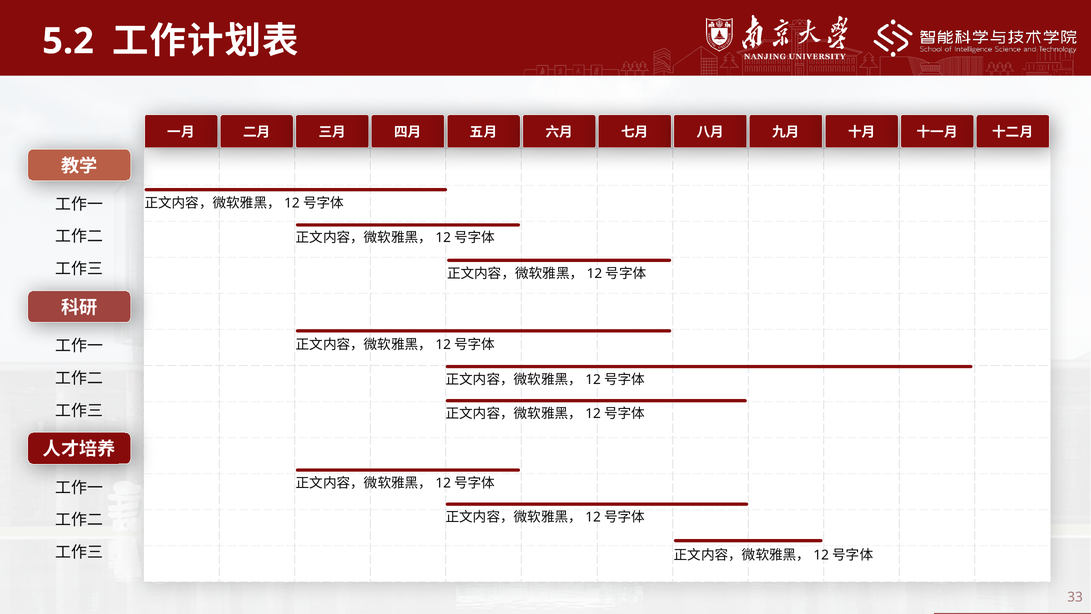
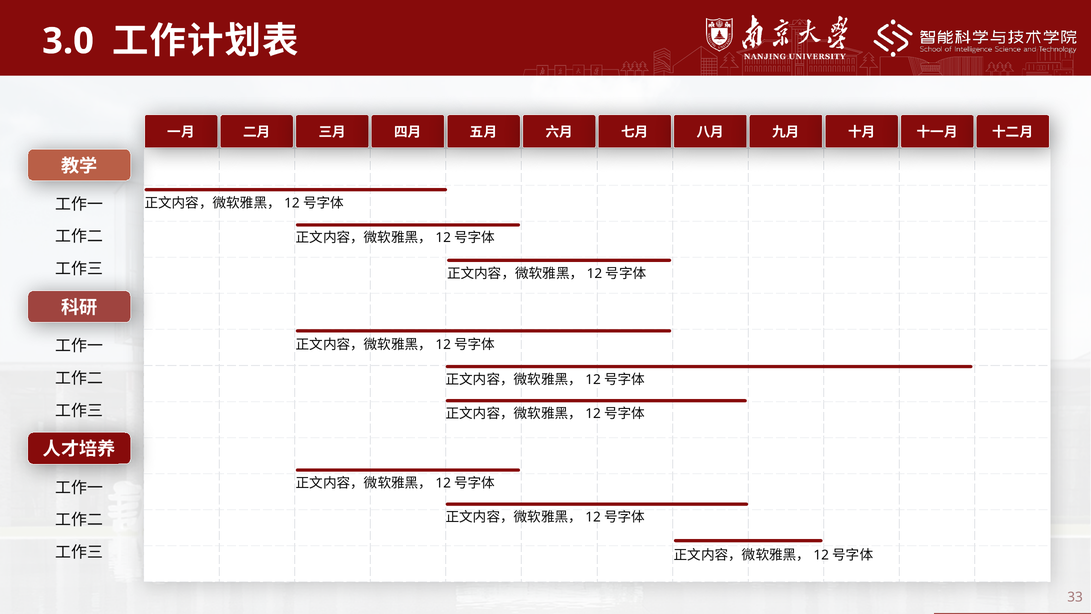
5.2: 5.2 -> 3.0
